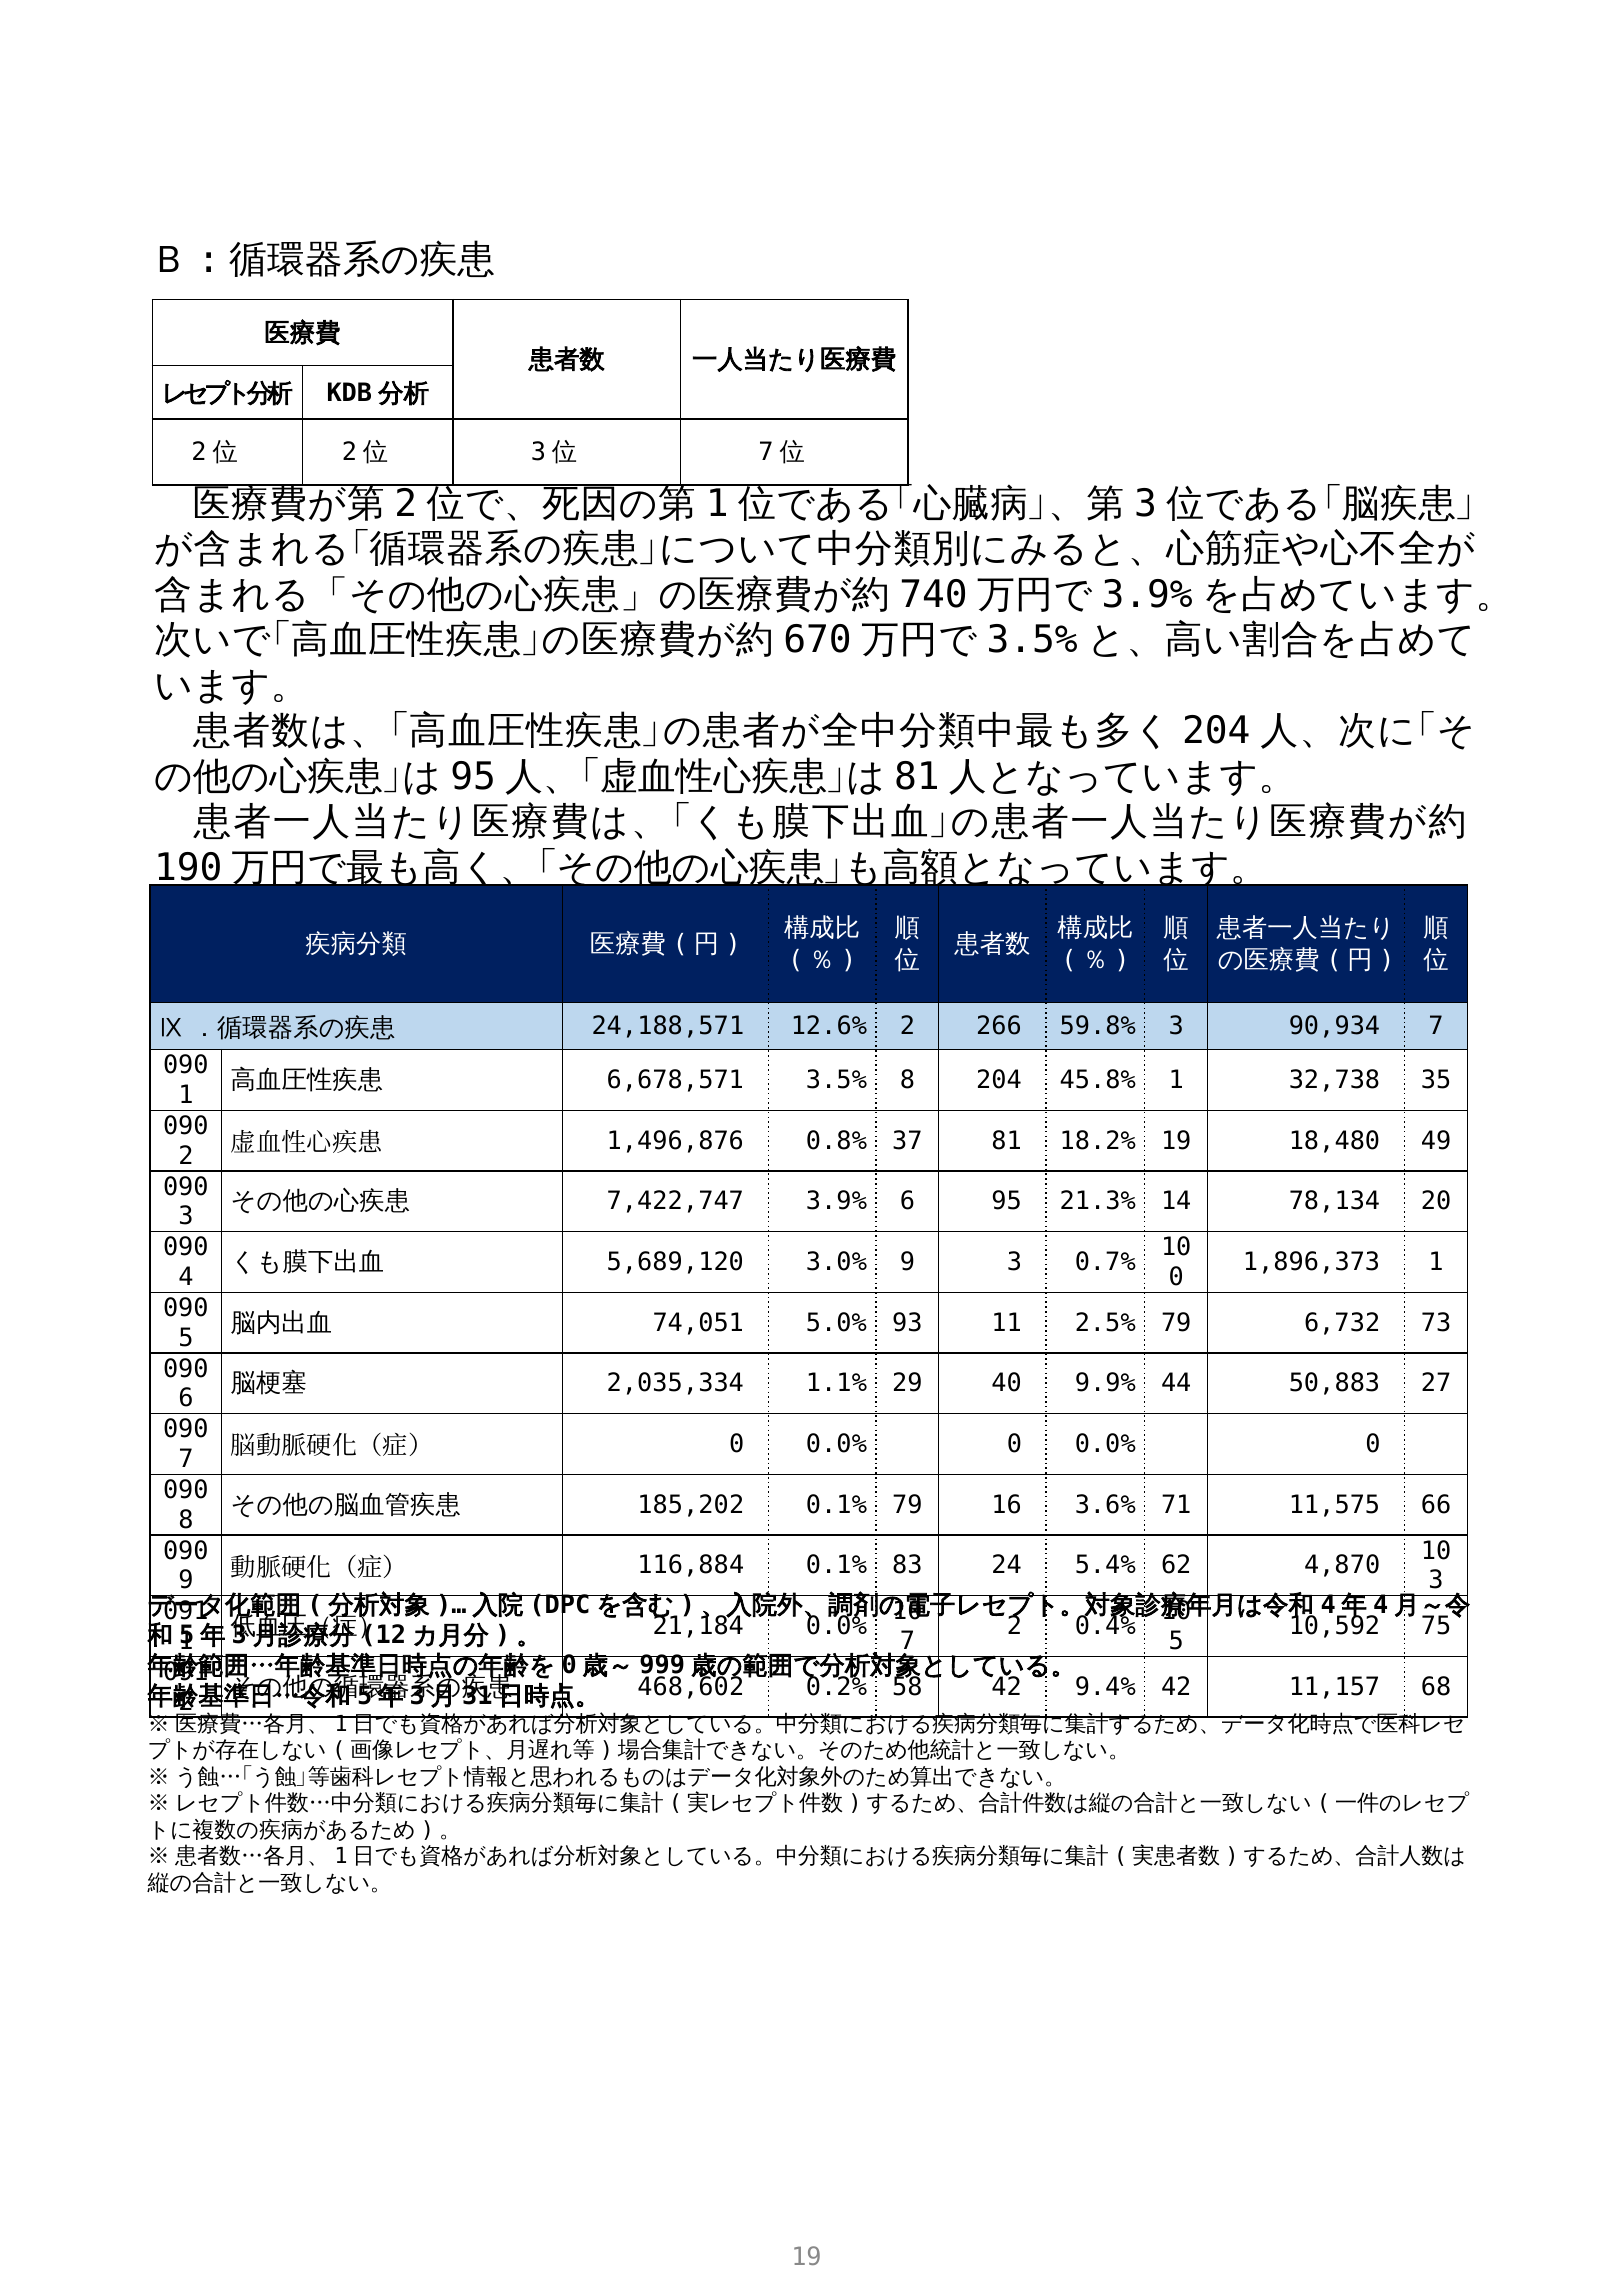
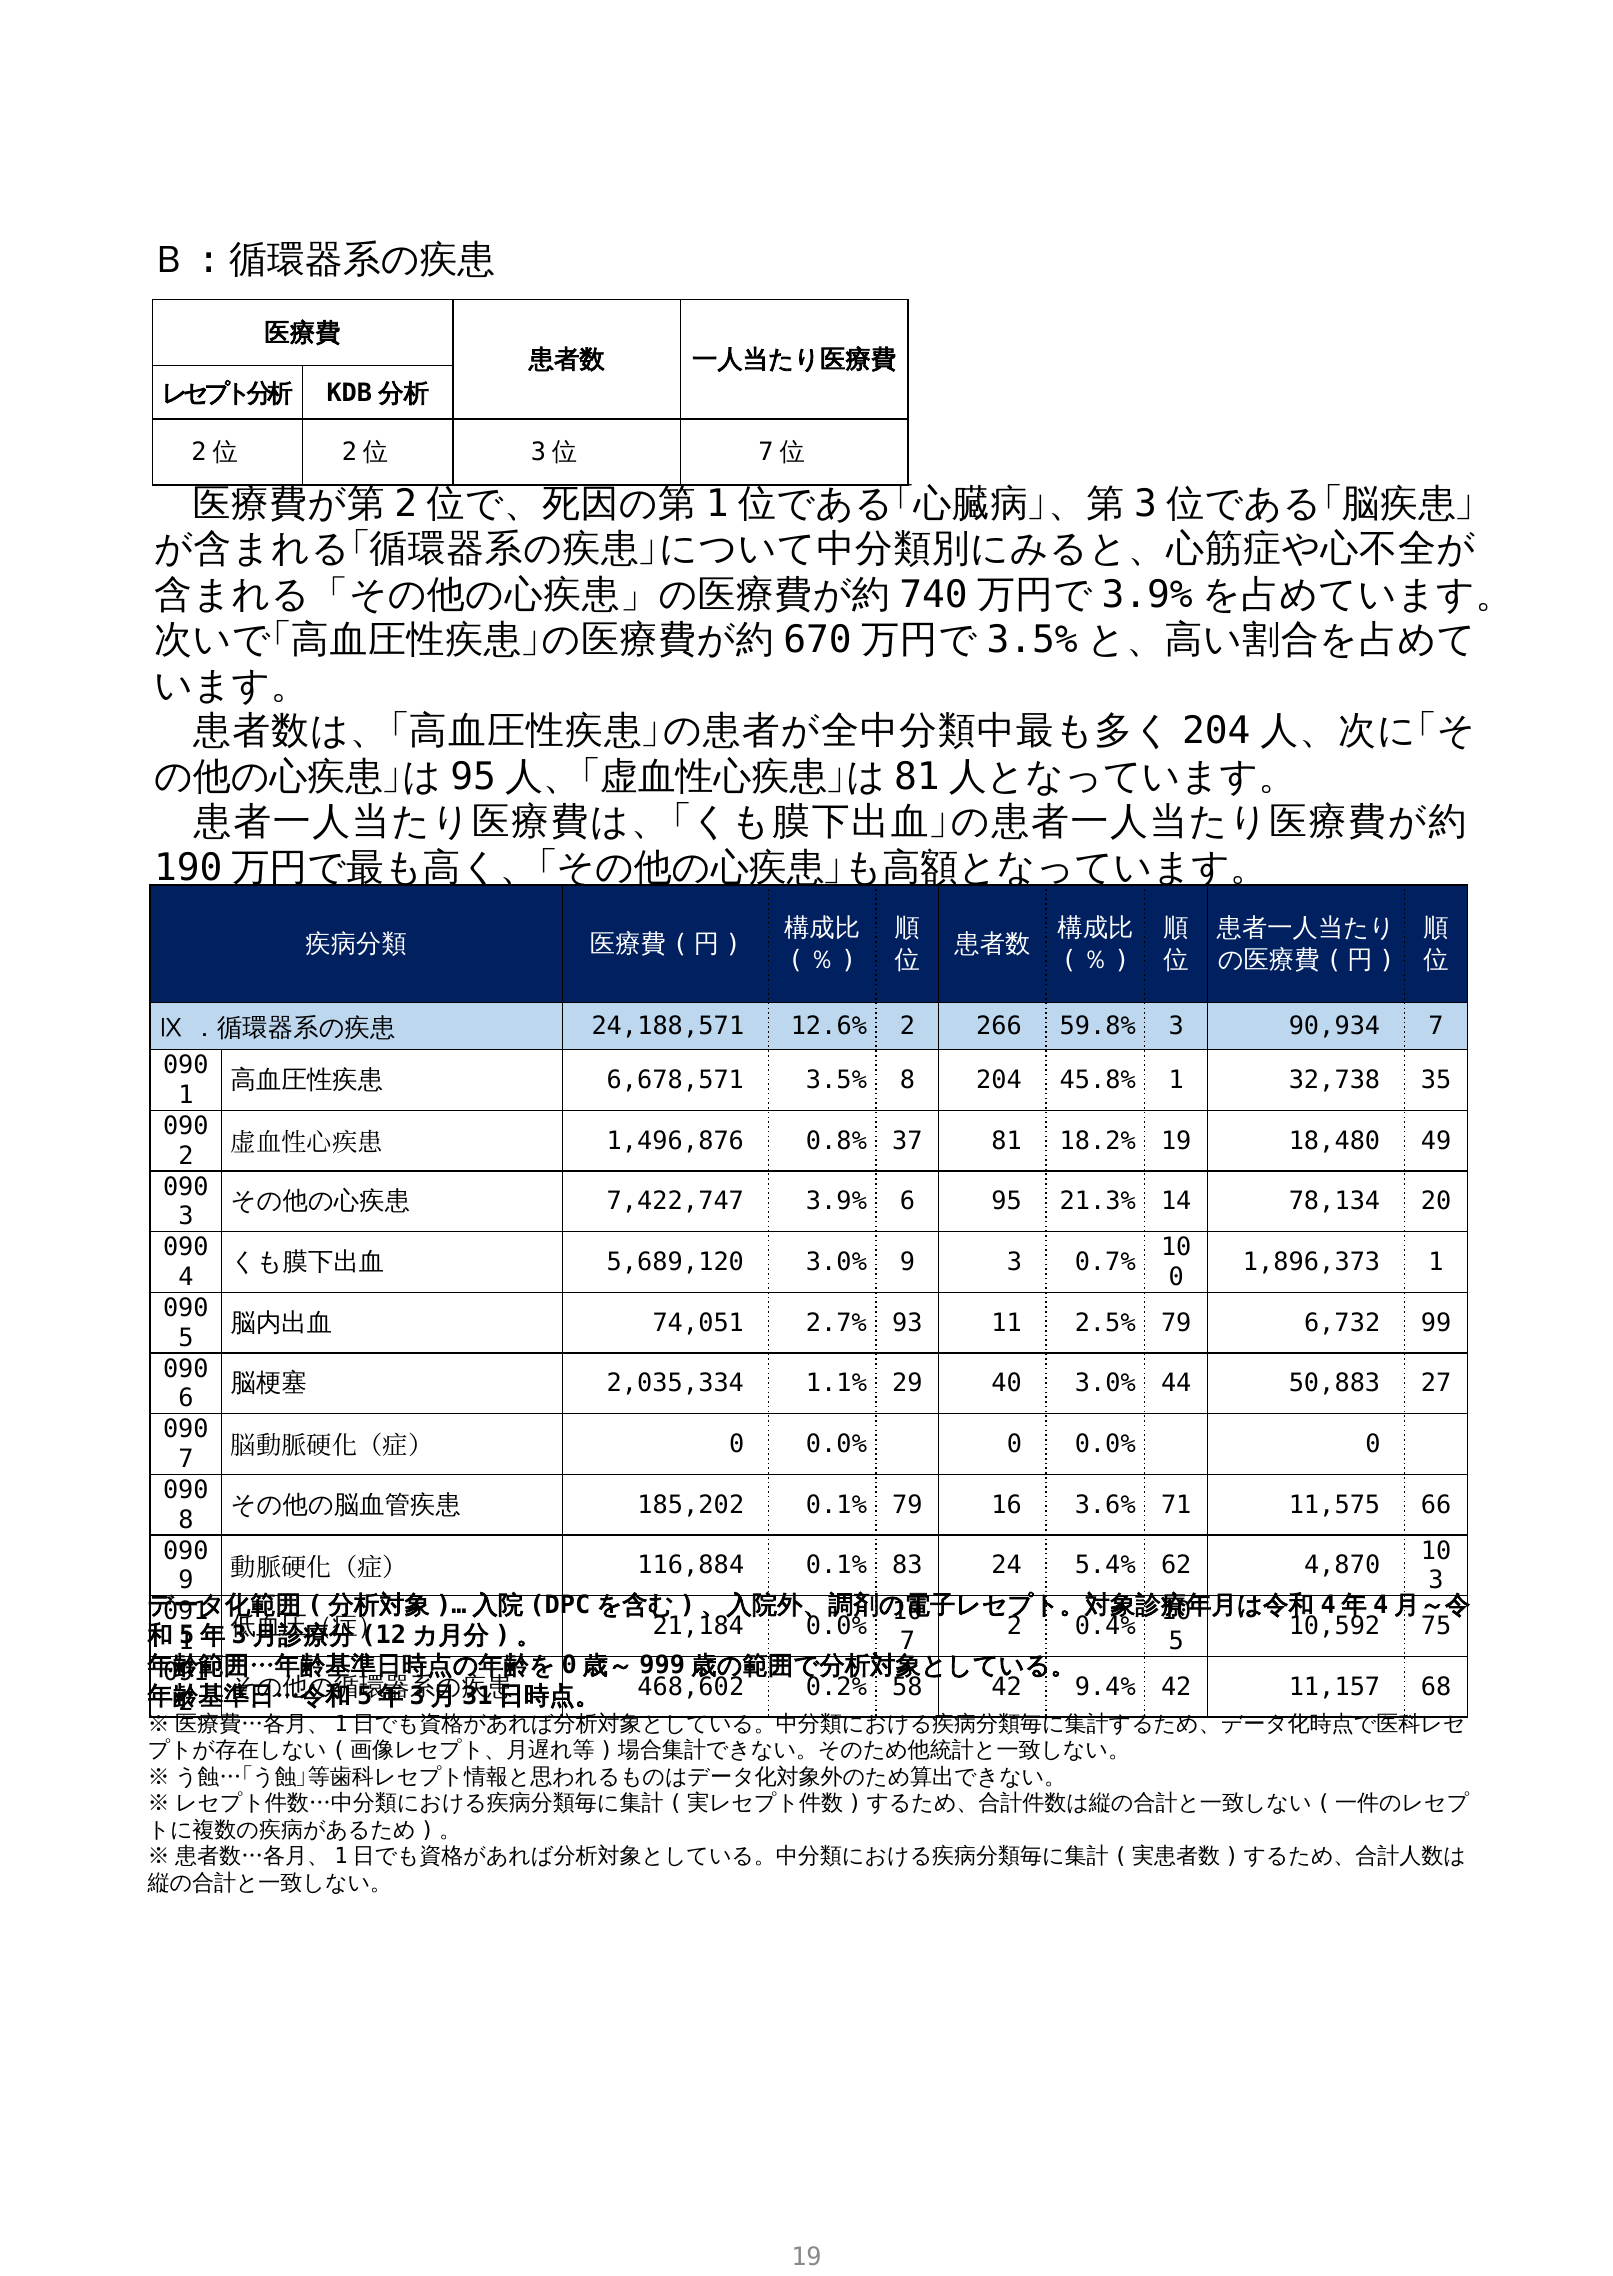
5.0%: 5.0% -> 2.7%
73: 73 -> 99
40 9.9%: 9.9% -> 3.0%
